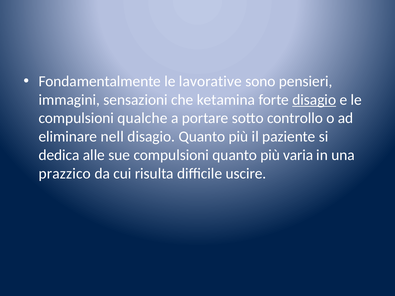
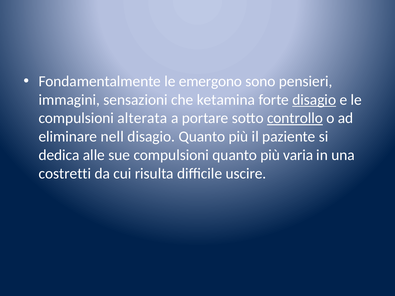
lavorative: lavorative -> emergono
qualche: qualche -> alterata
controllo underline: none -> present
prazzico: prazzico -> costretti
